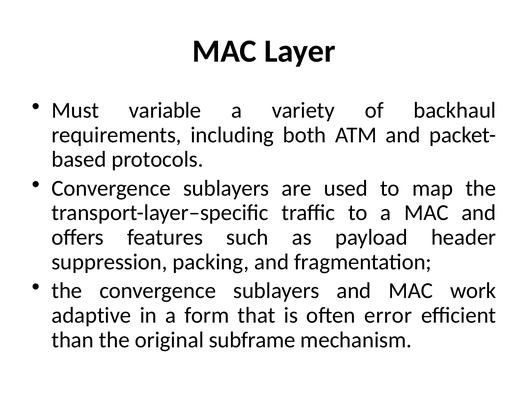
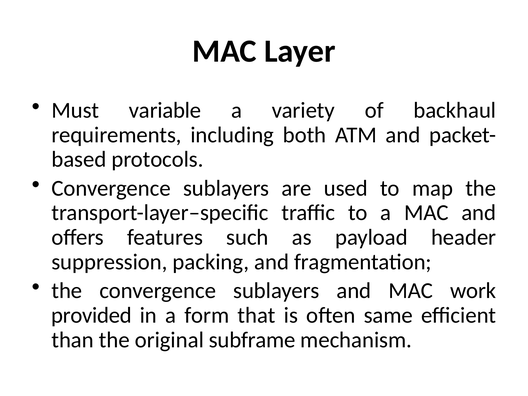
adaptive: adaptive -> provided
error: error -> same
